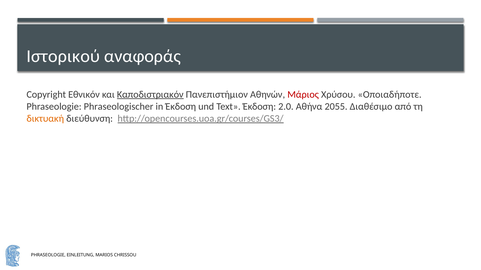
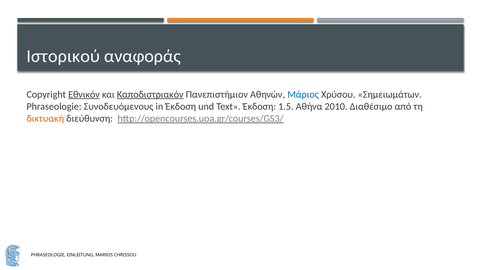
Εθνικόν underline: none -> present
Μάριος colour: red -> blue
Οποιαδήποτε: Οποιαδήποτε -> Σημειωμάτων
Phraseologischer: Phraseologischer -> Συνοδευόμενους
2.0: 2.0 -> 1.5
2055: 2055 -> 2010
